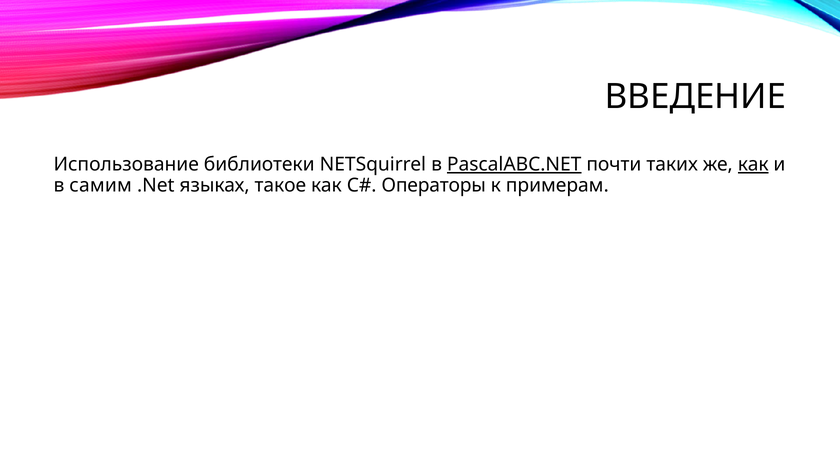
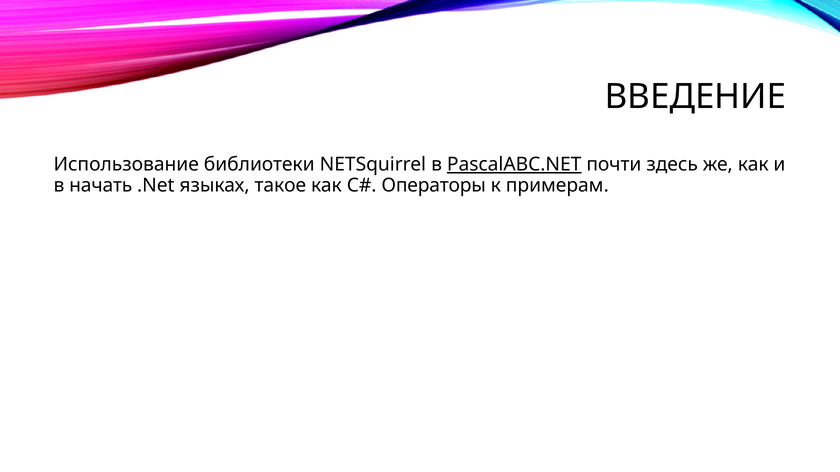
таких: таких -> здесь
как at (753, 165) underline: present -> none
самим: самим -> начать
